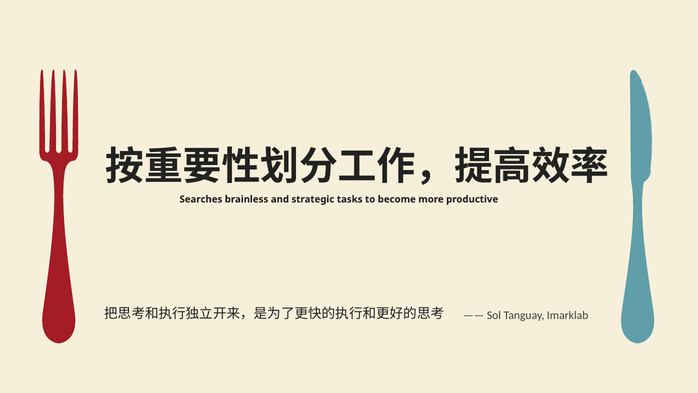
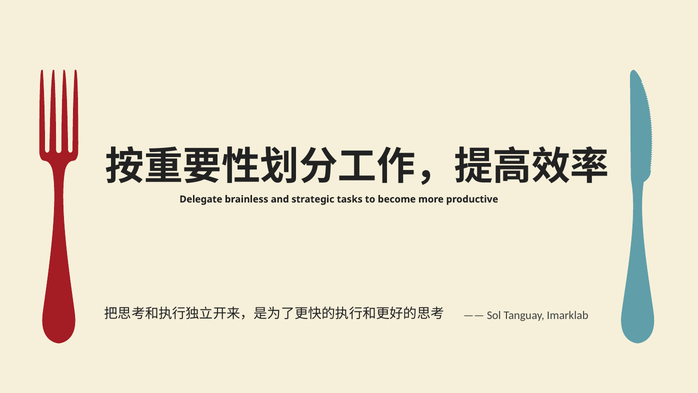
Searches: Searches -> Delegate
